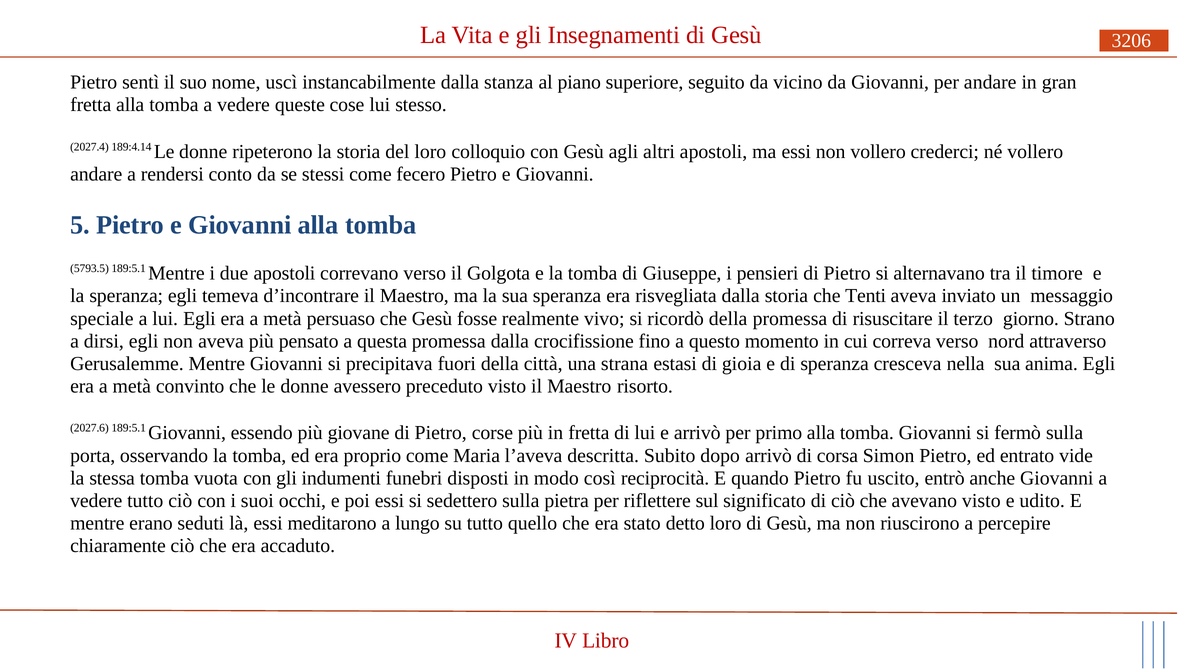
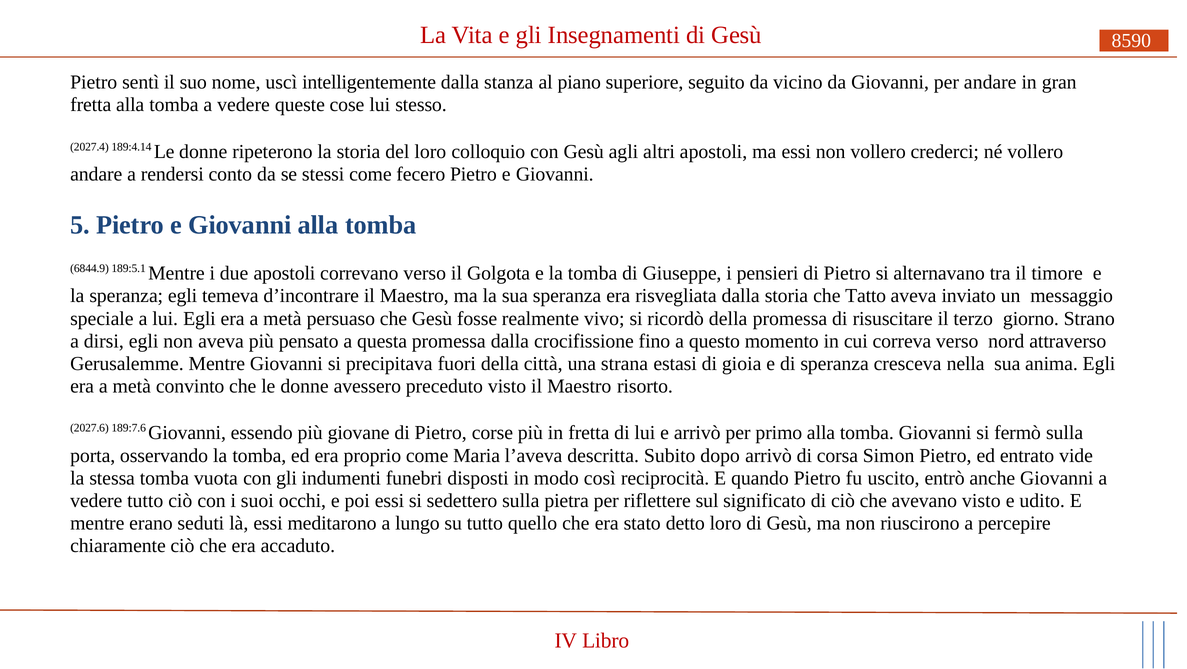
3206: 3206 -> 8590
instancabilmente: instancabilmente -> intelligentemente
5793.5: 5793.5 -> 6844.9
Tenti: Tenti -> Tatto
2027.6 189:5.1: 189:5.1 -> 189:7.6
